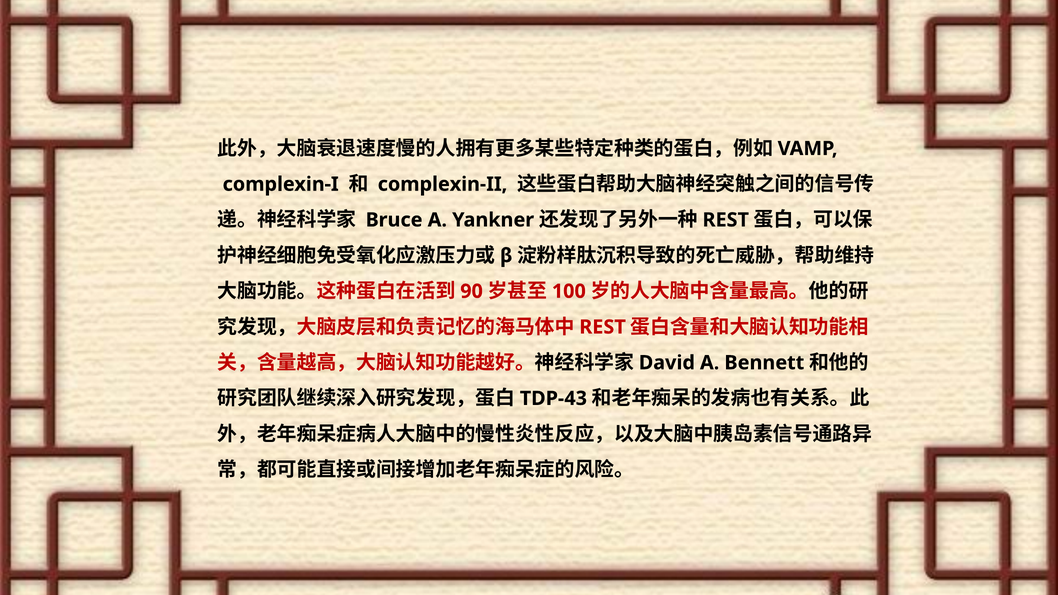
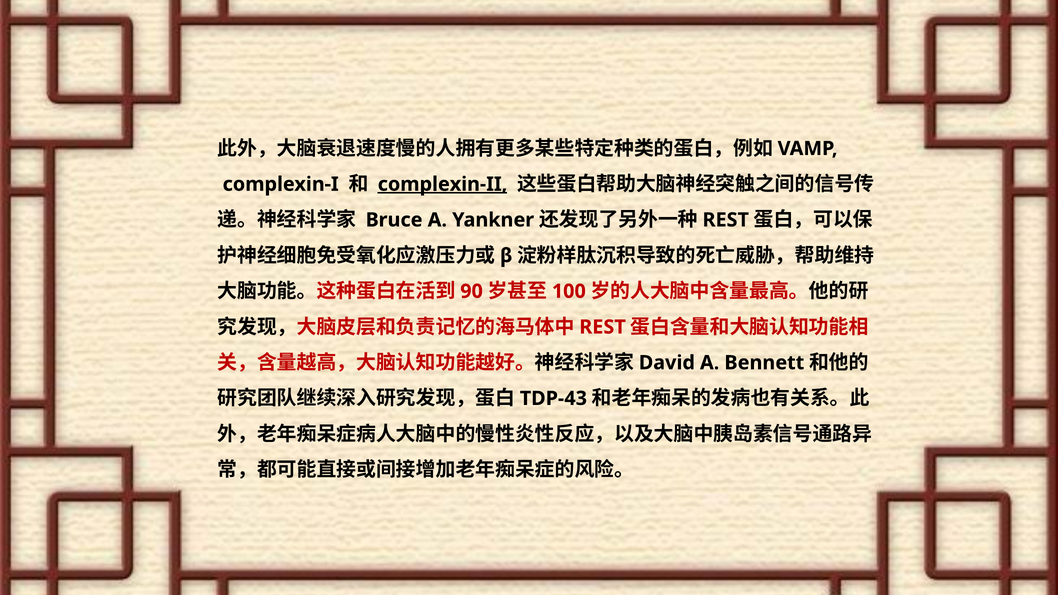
complexin-II underline: none -> present
